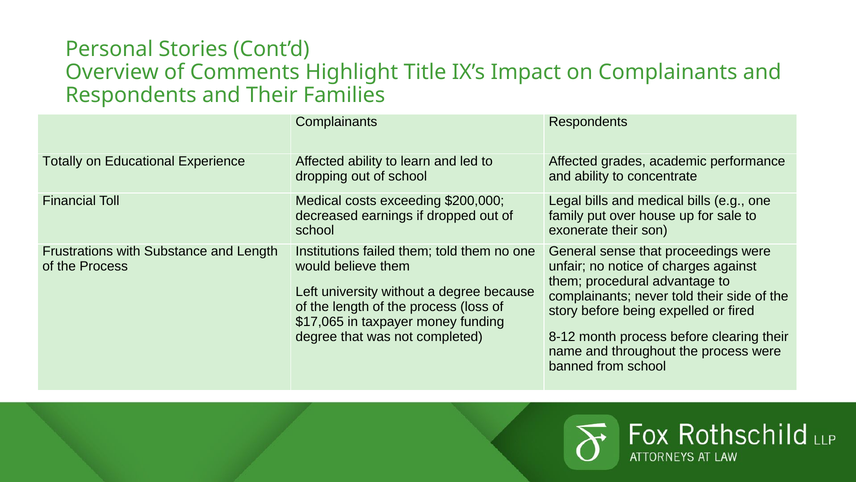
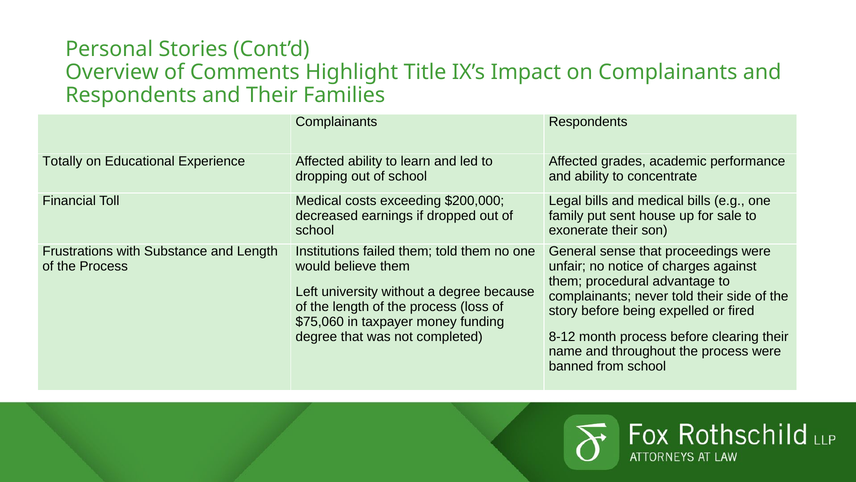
over: over -> sent
$17,065: $17,065 -> $75,060
